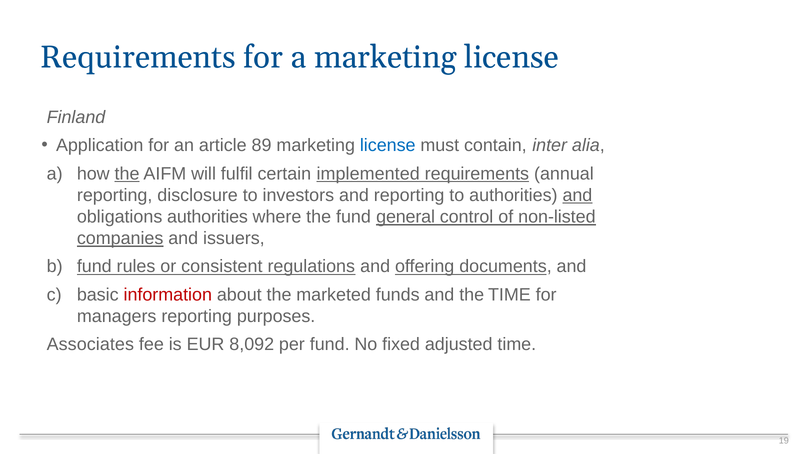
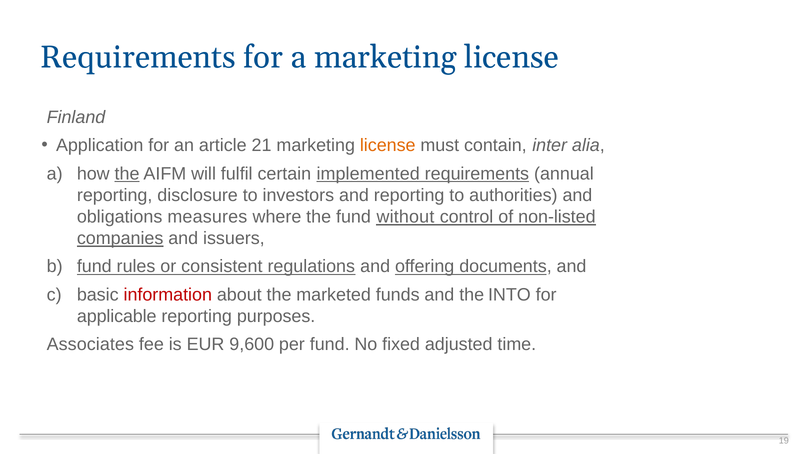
89: 89 -> 21
license at (388, 146) colour: blue -> orange
and at (577, 195) underline: present -> none
obligations authorities: authorities -> measures
general: general -> without
the TIME: TIME -> INTO
managers: managers -> applicable
8,092: 8,092 -> 9,600
